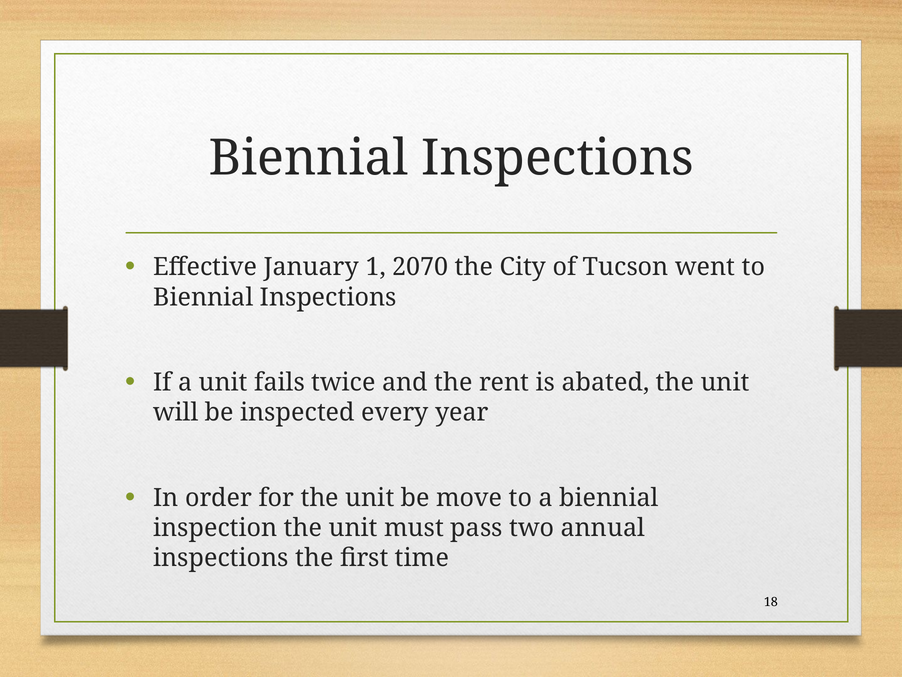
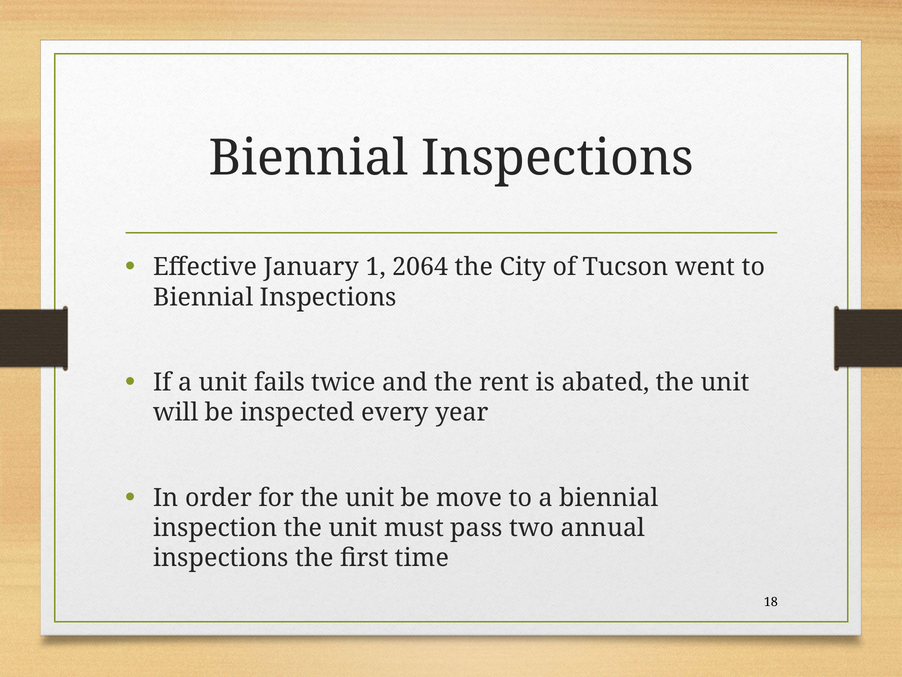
2070: 2070 -> 2064
